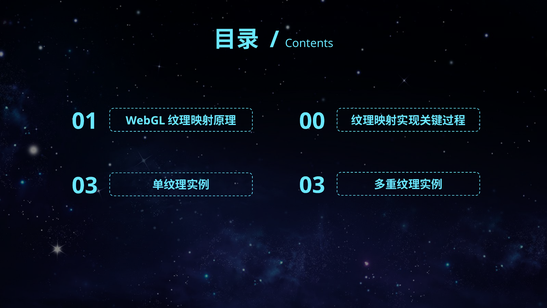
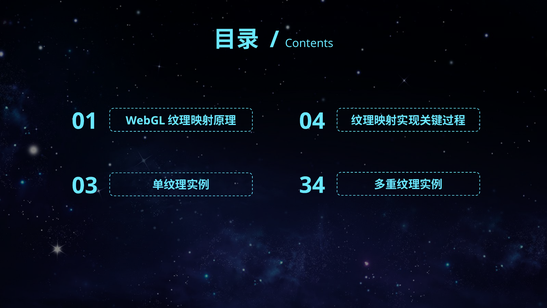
00: 00 -> 04
03 at (312, 185): 03 -> 34
